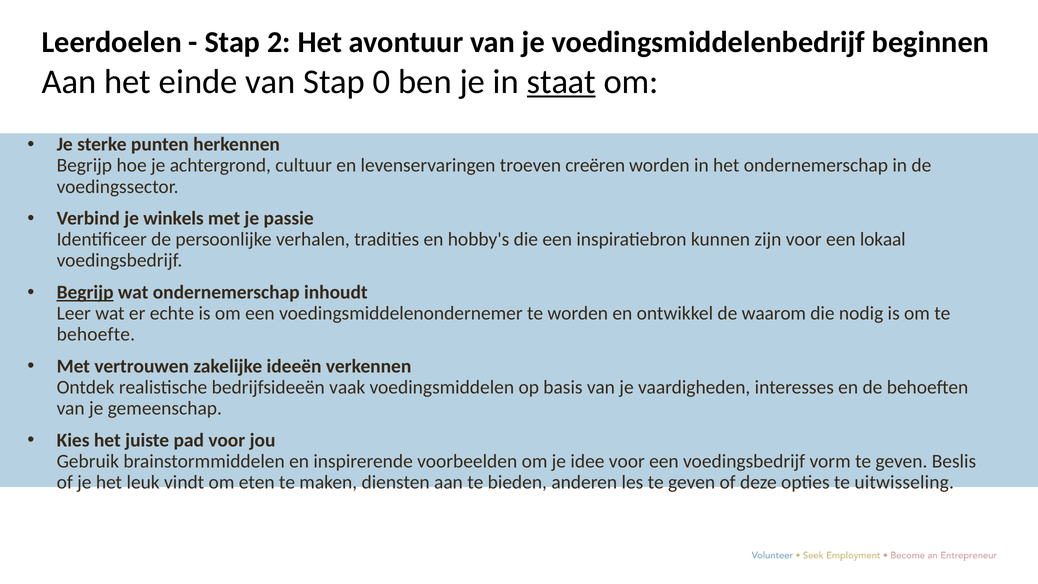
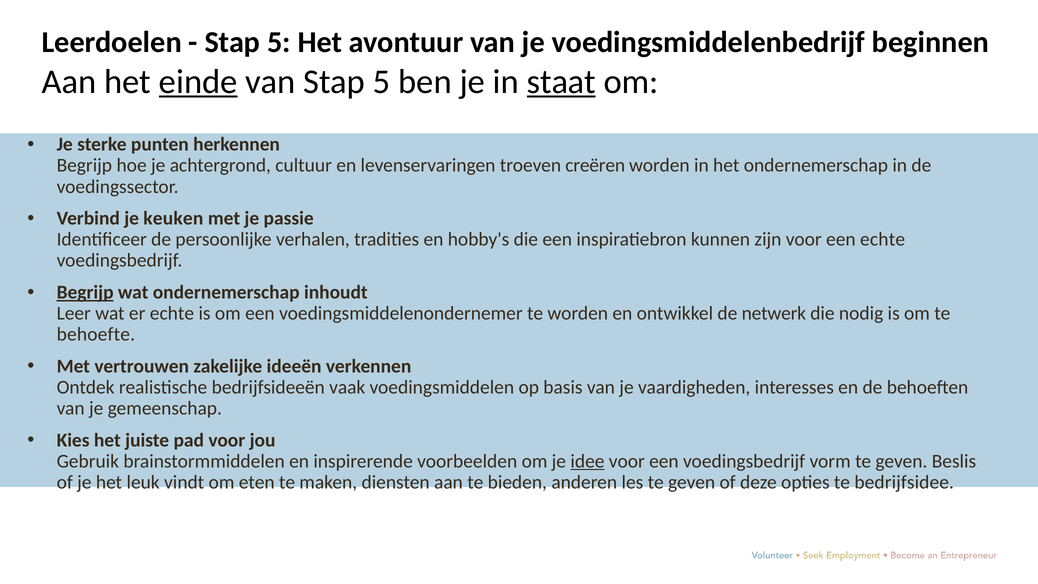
2 at (279, 42): 2 -> 5
einde underline: none -> present
van Stap 0: 0 -> 5
winkels: winkels -> keuken
een lokaal: lokaal -> echte
waarom: waarom -> netwerk
idee underline: none -> present
uitwisseling: uitwisseling -> bedrijfsidee
